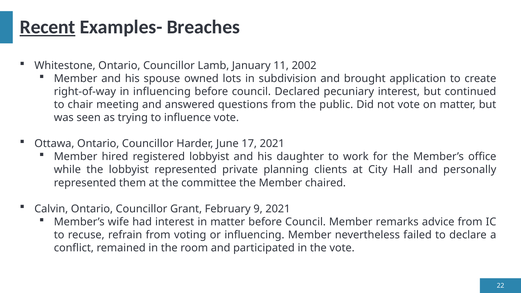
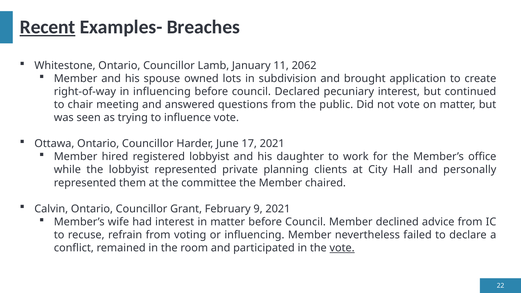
2002: 2002 -> 2062
remarks: remarks -> declined
vote at (342, 248) underline: none -> present
